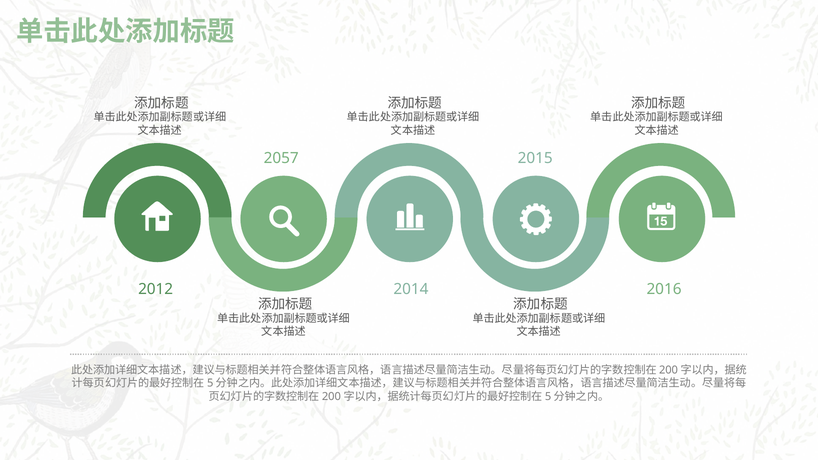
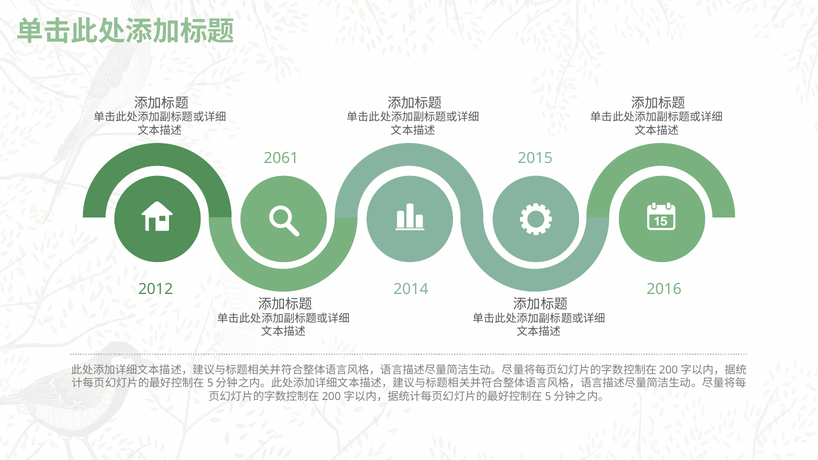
2057: 2057 -> 2061
